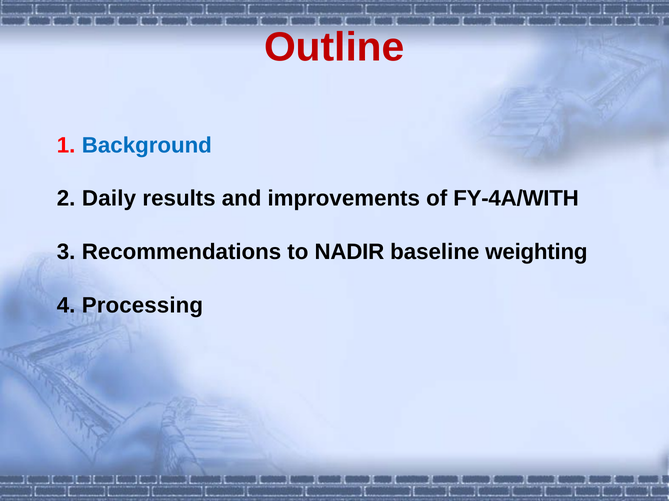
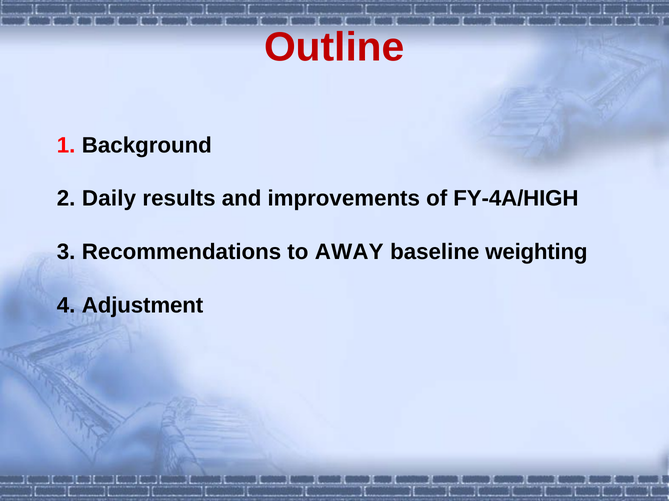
Background colour: blue -> black
FY-4A/WITH: FY-4A/WITH -> FY-4A/HIGH
NADIR: NADIR -> AWAY
Processing: Processing -> Adjustment
